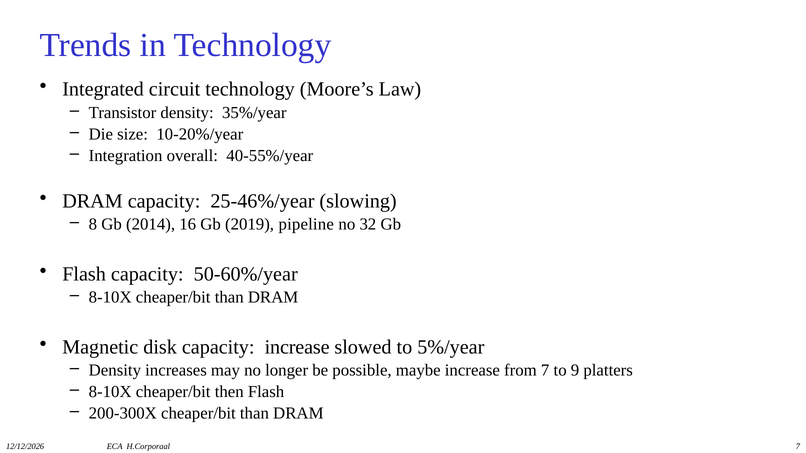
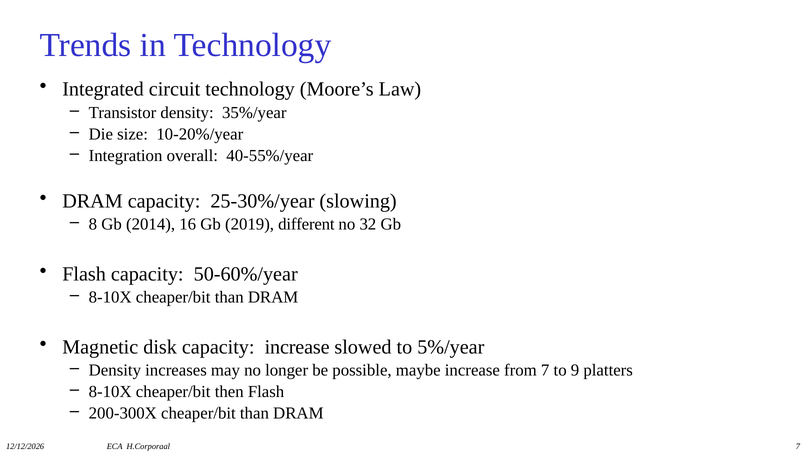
25-46%/year: 25-46%/year -> 25-30%/year
pipeline: pipeline -> different
